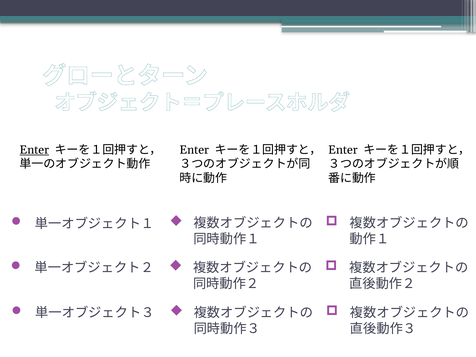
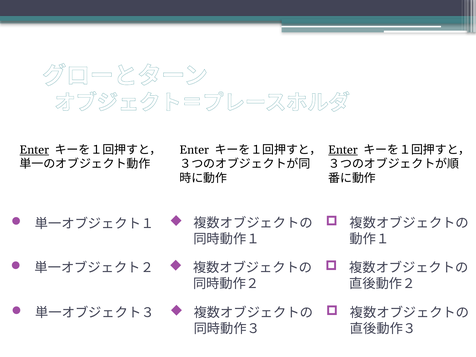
Enter at (343, 150) underline: none -> present
